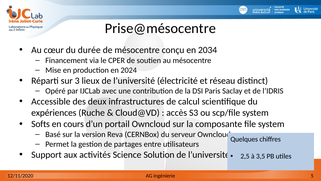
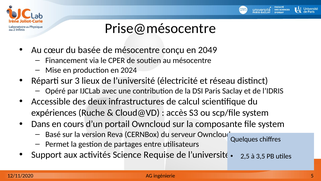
durée: durée -> basée
2034: 2034 -> 2049
Softs: Softs -> Dans
Solution: Solution -> Requise
